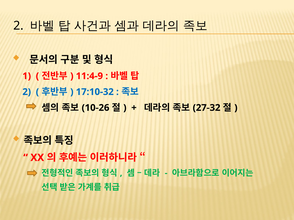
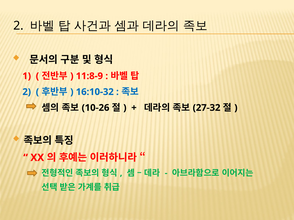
11:4-9: 11:4-9 -> 11:8-9
17:10-32: 17:10-32 -> 16:10-32
